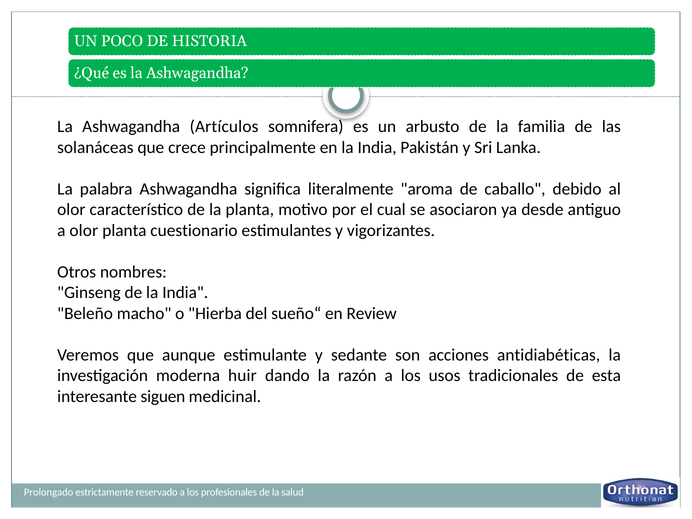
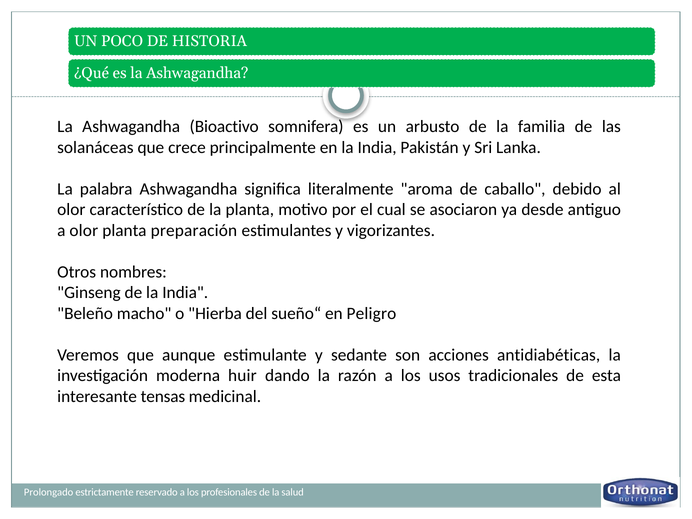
Artículos: Artículos -> Bioactivo
cuestionario: cuestionario -> preparación
Review: Review -> Peligro
siguen: siguen -> tensas
